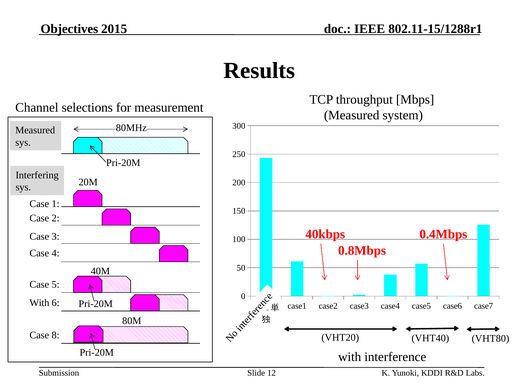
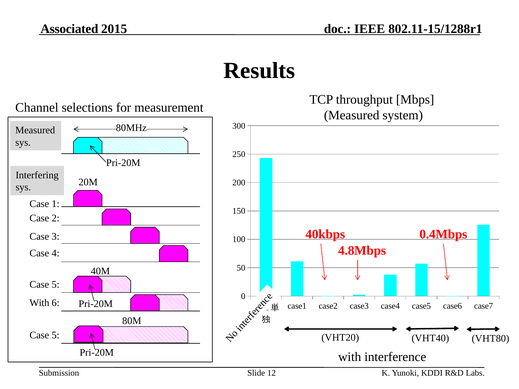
Objectives: Objectives -> Associated
0.8Mbps: 0.8Mbps -> 4.8Mbps
8 at (56, 335): 8 -> 5
